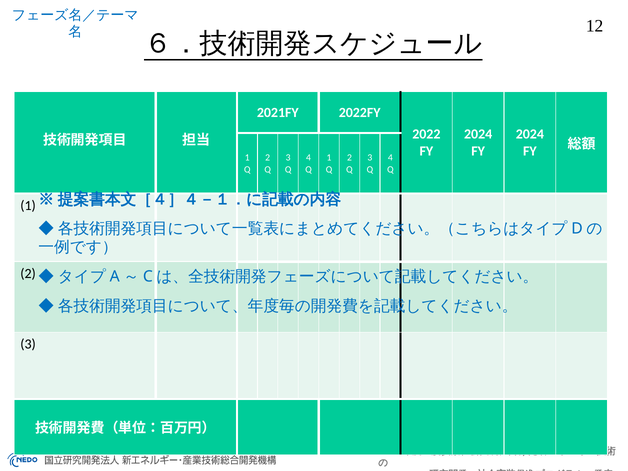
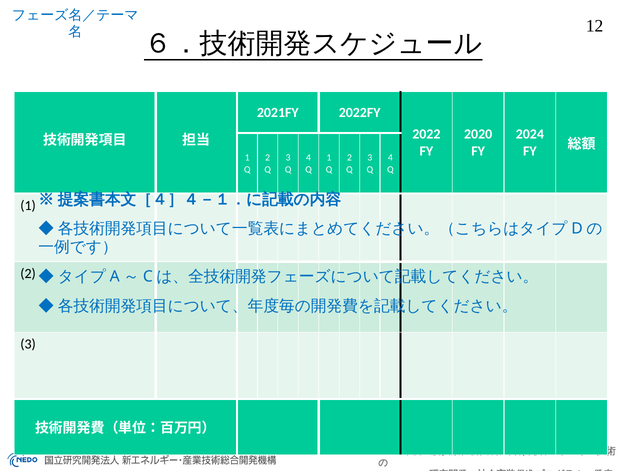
2024 at (478, 134): 2024 -> 2020
